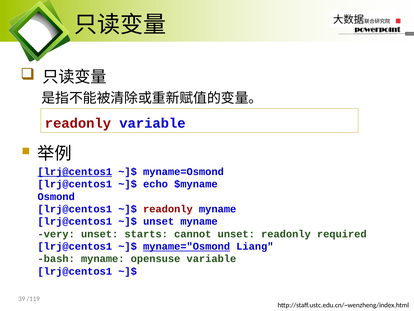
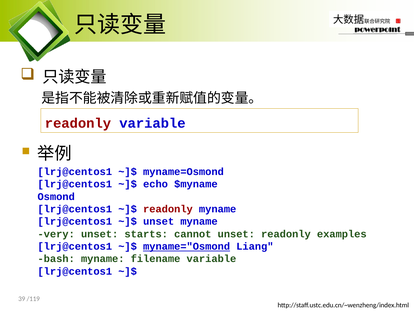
lrj@centos1 at (75, 171) underline: present -> none
required: required -> examples
opensuse: opensuse -> filename
